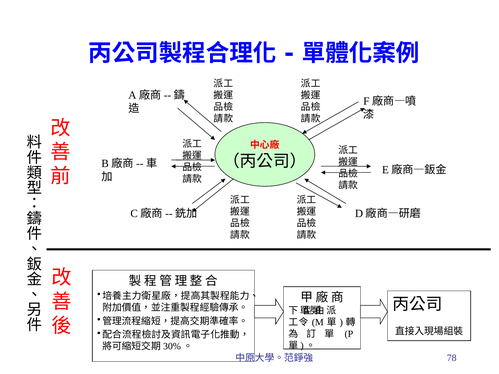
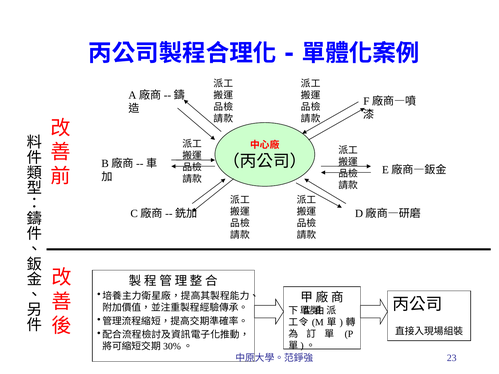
78: 78 -> 23
